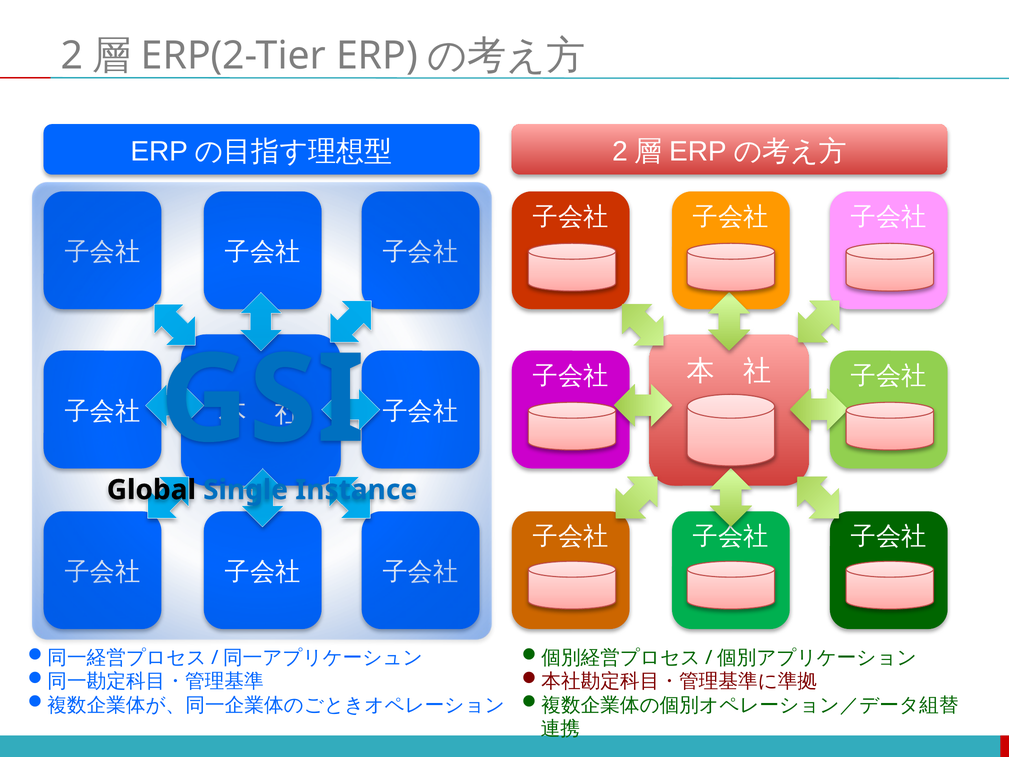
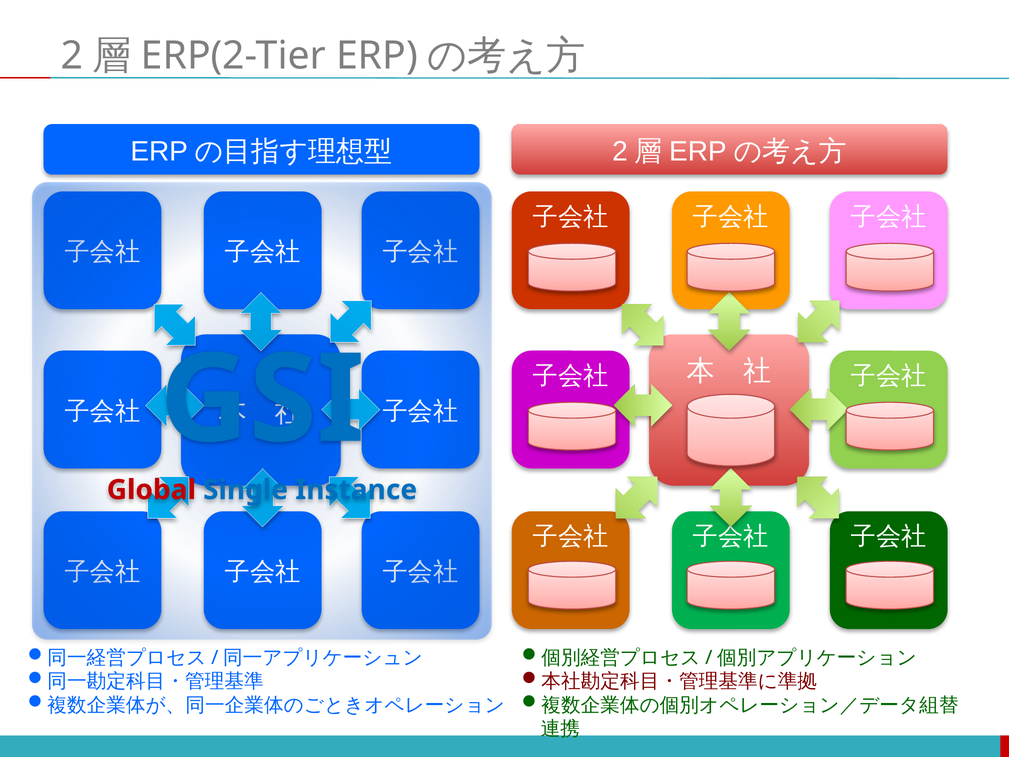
Global colour: black -> red
